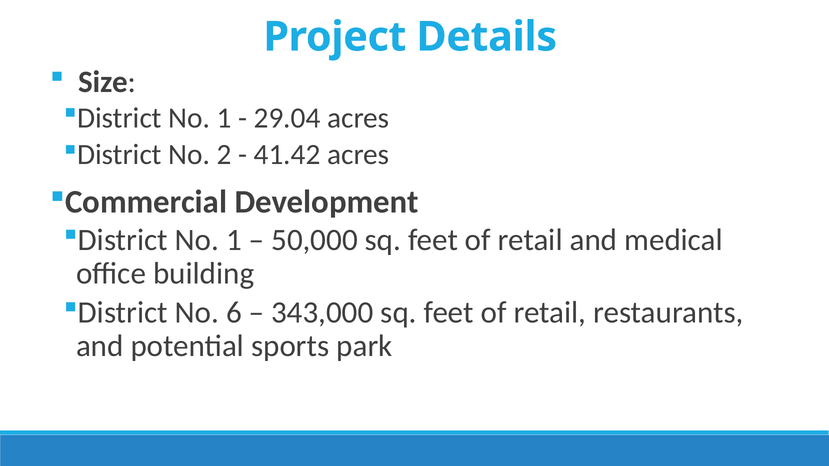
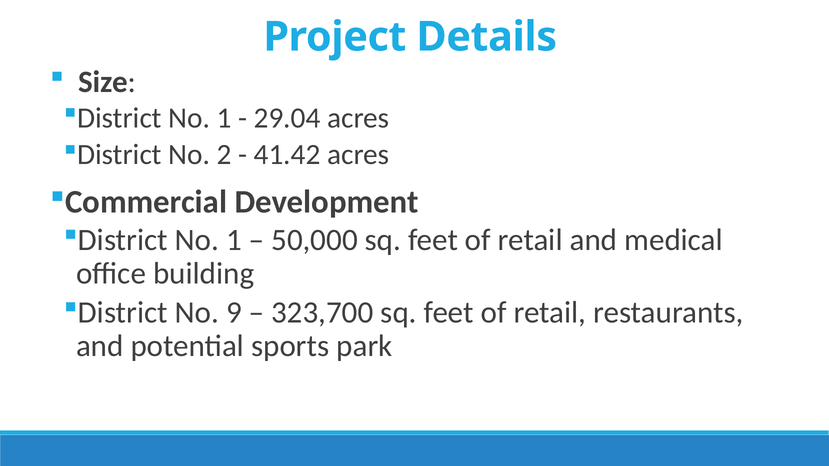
6: 6 -> 9
343,000: 343,000 -> 323,700
